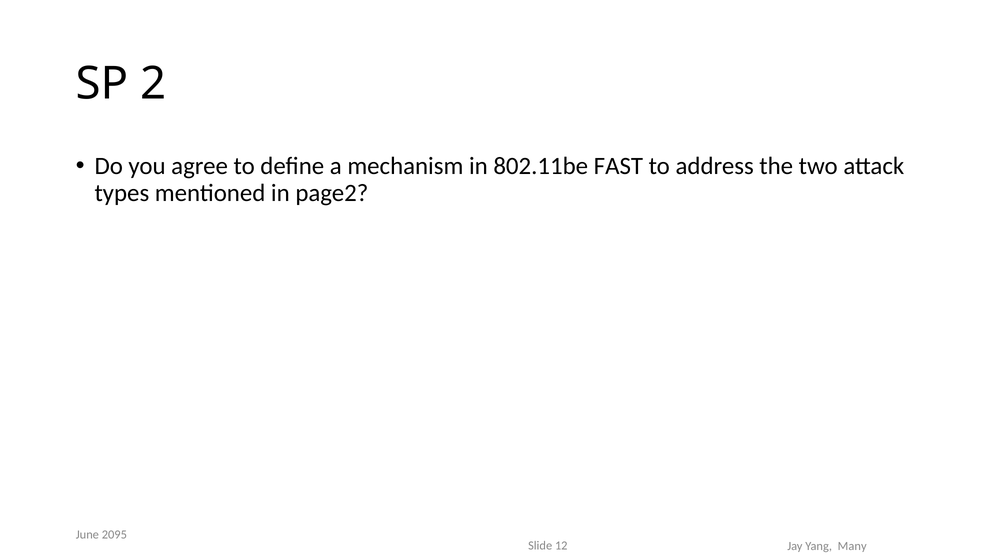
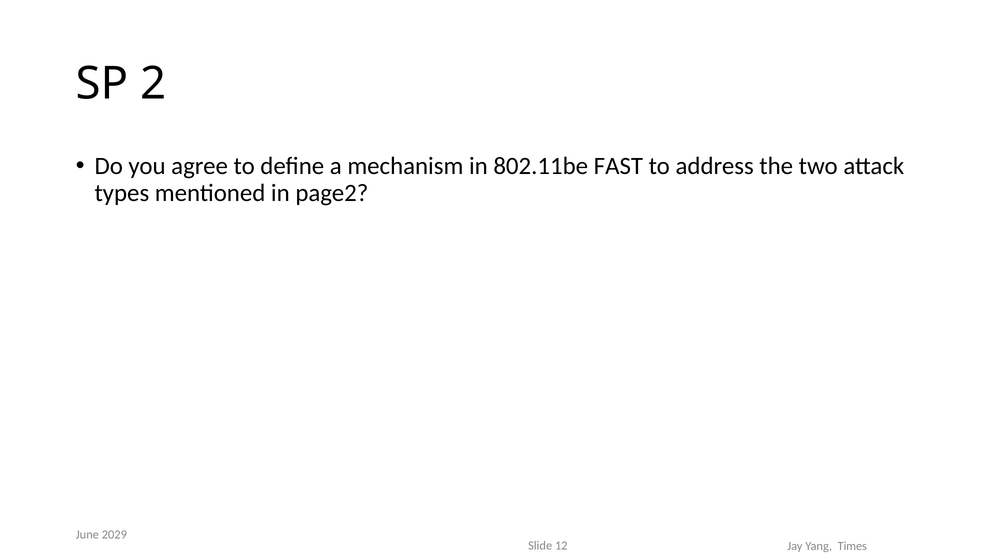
2095: 2095 -> 2029
Many: Many -> Times
